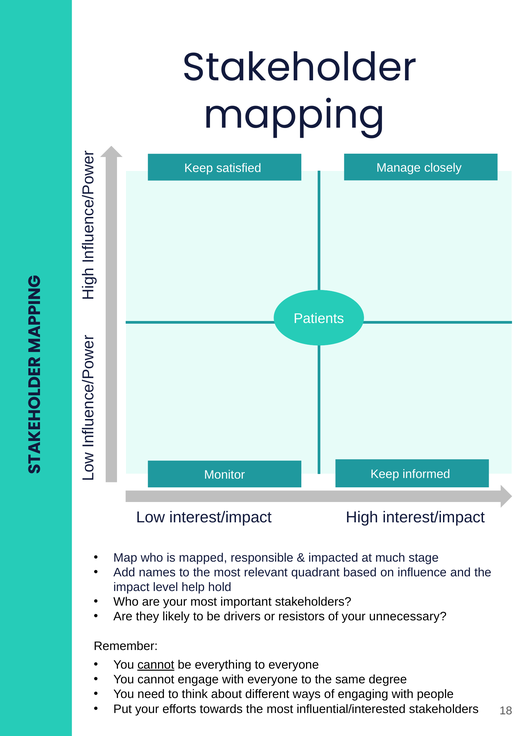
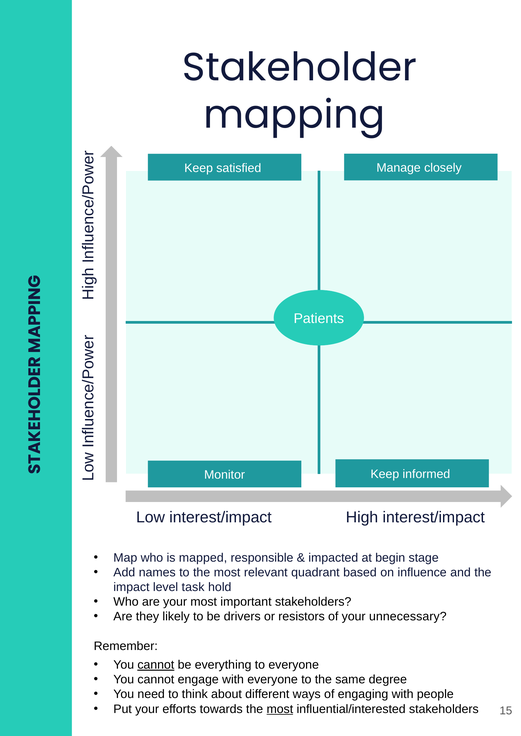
much: much -> begin
help: help -> task
most at (280, 710) underline: none -> present
18: 18 -> 15
